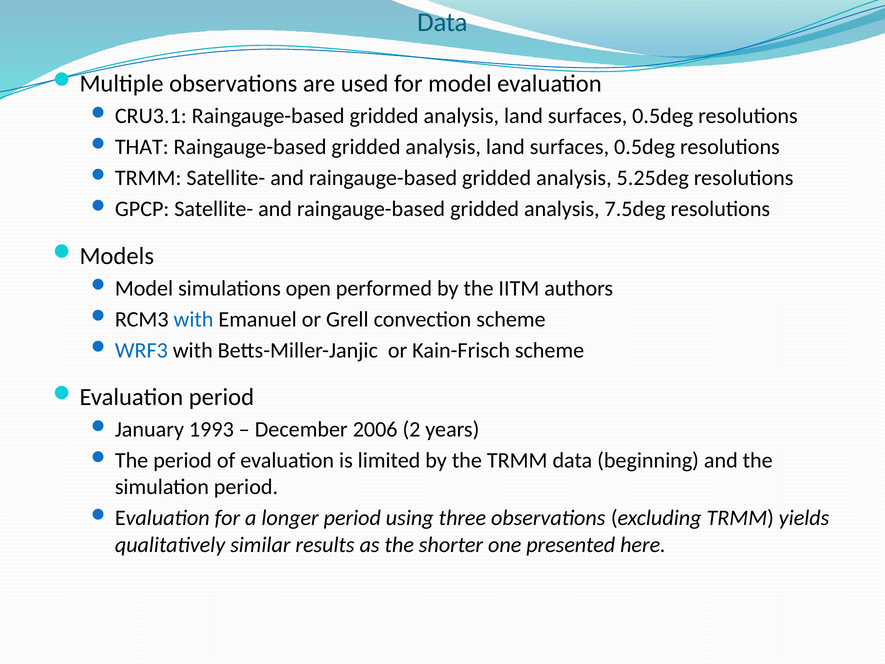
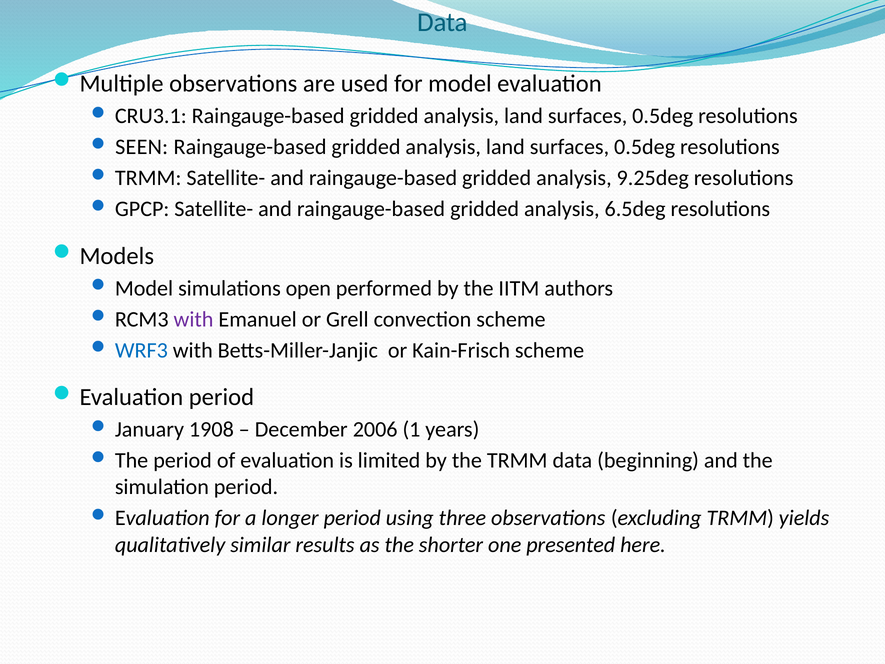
THAT: THAT -> SEEN
5.25deg: 5.25deg -> 9.25deg
7.5deg: 7.5deg -> 6.5deg
with at (194, 319) colour: blue -> purple
1993: 1993 -> 1908
2: 2 -> 1
